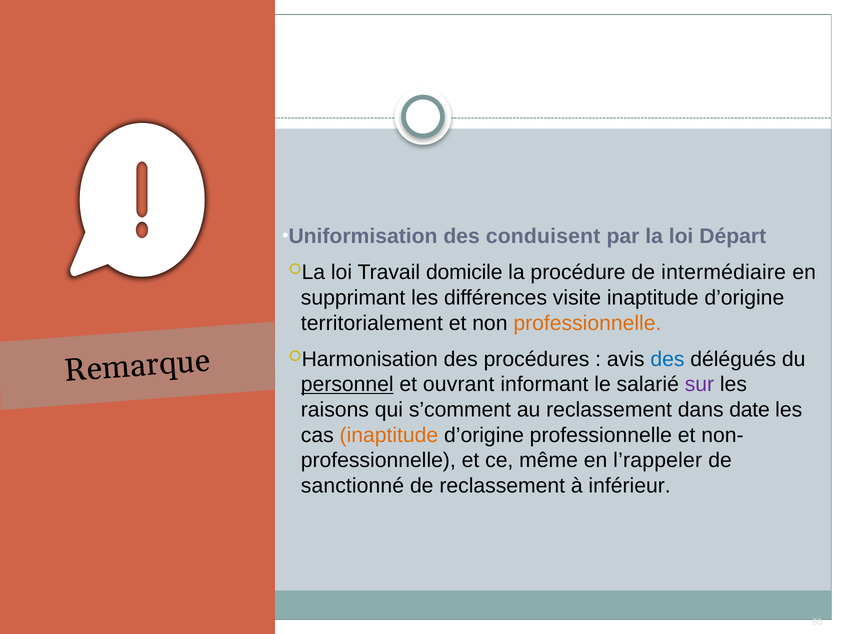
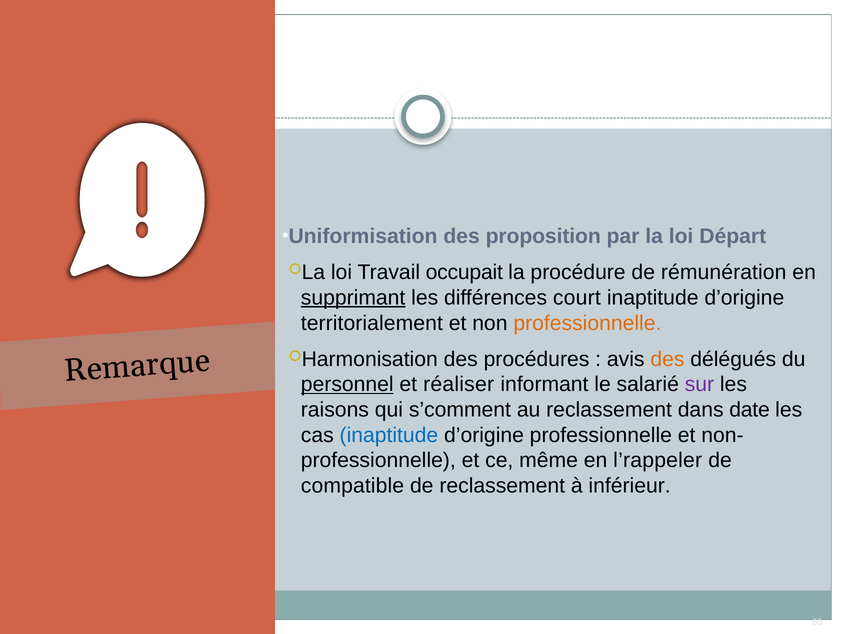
conduisent: conduisent -> proposition
domicile: domicile -> occupait
intermédiaire: intermédiaire -> rémunération
supprimant underline: none -> present
visite: visite -> court
des at (667, 359) colour: blue -> orange
ouvrant: ouvrant -> réaliser
inaptitude at (389, 436) colour: orange -> blue
sanctionné: sanctionné -> compatible
